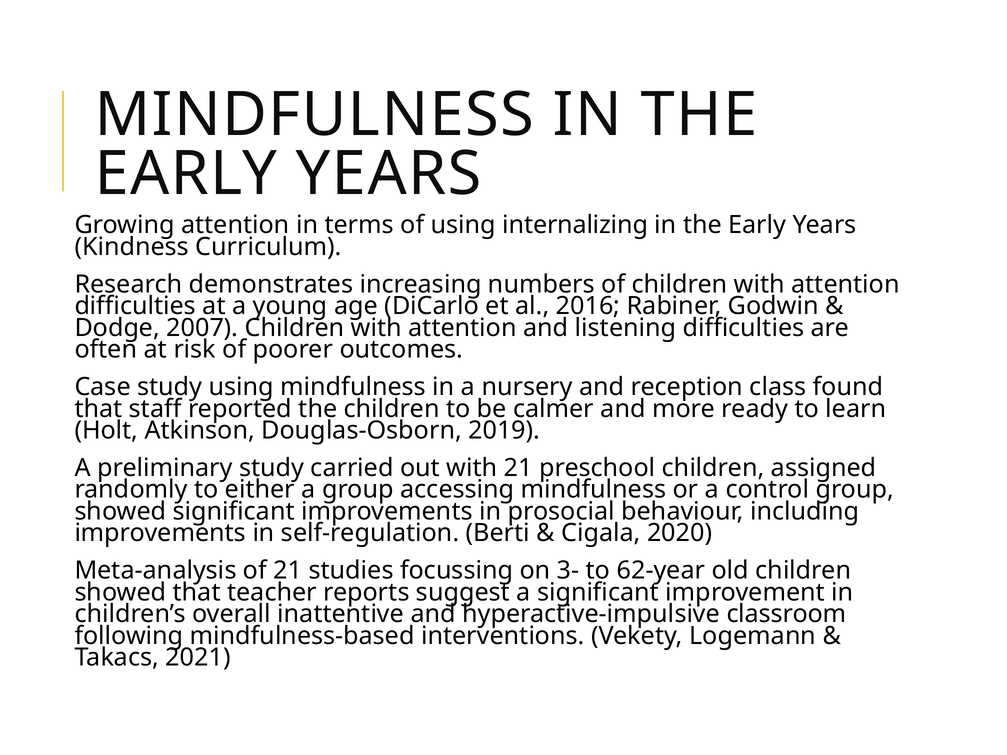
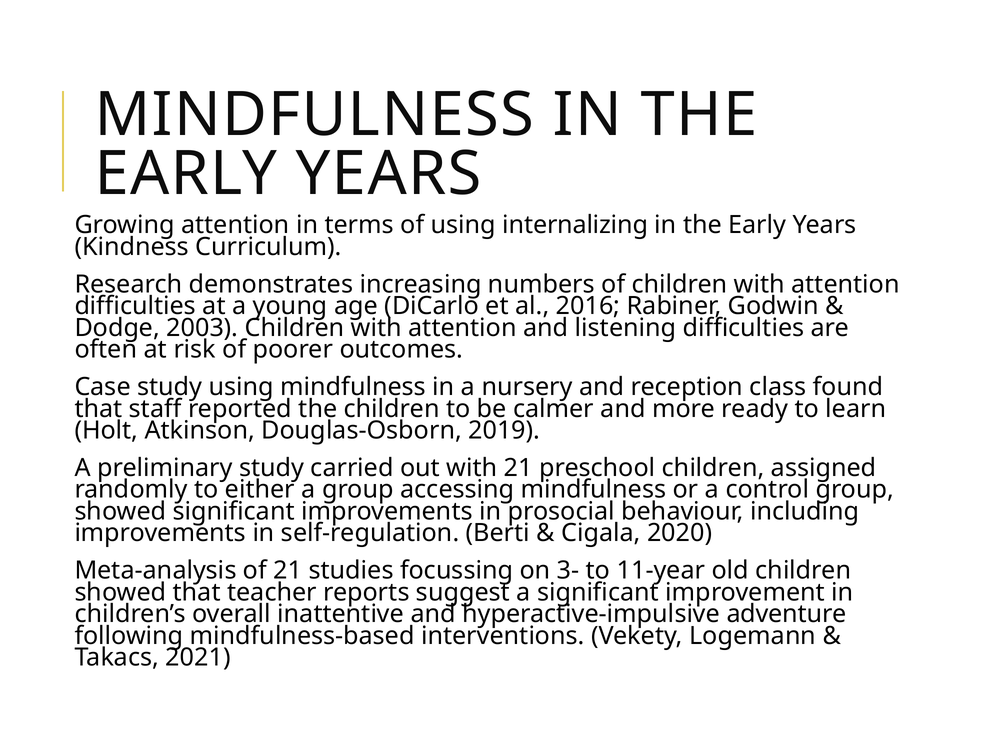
2007: 2007 -> 2003
62-year: 62-year -> 11-year
classroom: classroom -> adventure
